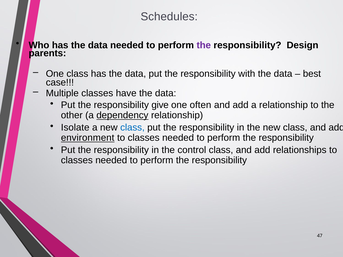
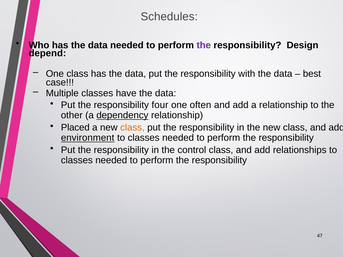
parents: parents -> depend
give: give -> four
Isolate: Isolate -> Placed
class at (132, 128) colour: blue -> orange
